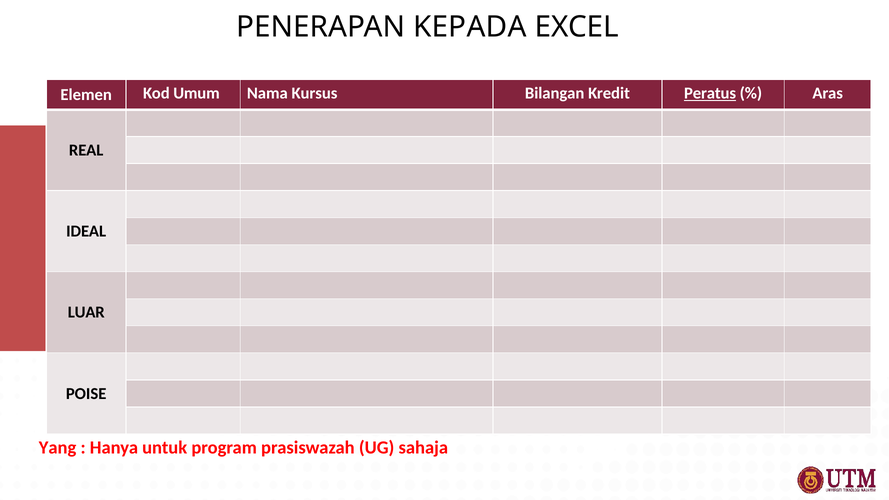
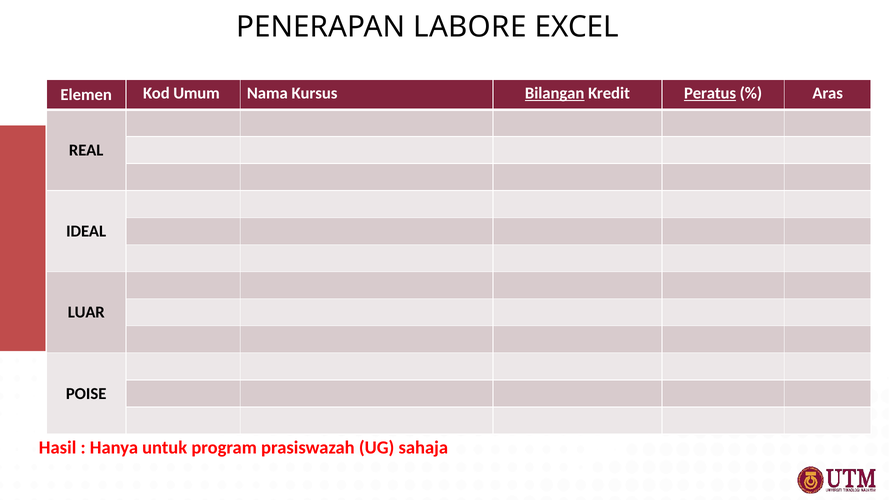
KEPADA: KEPADA -> LABORE
Bilangan underline: none -> present
Yang: Yang -> Hasil
